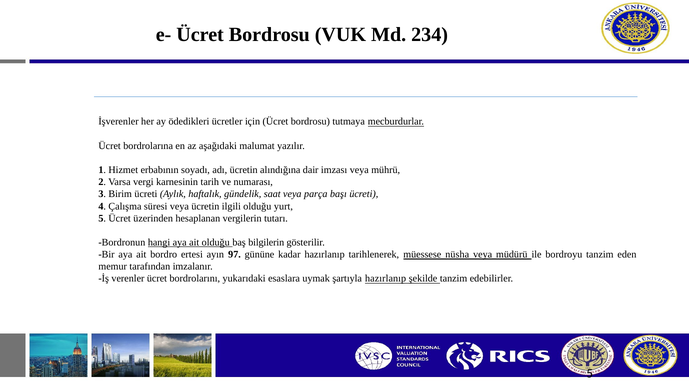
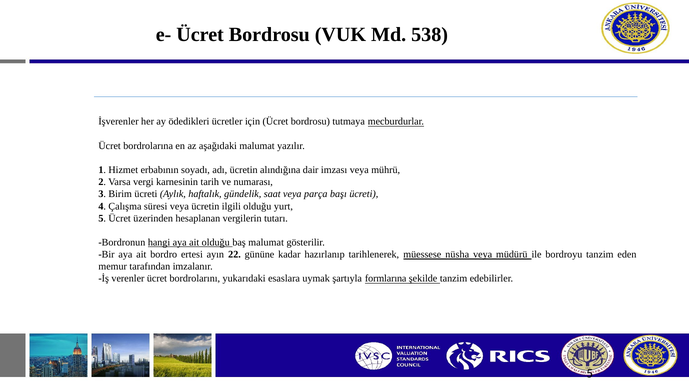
234: 234 -> 538
baş bilgilerin: bilgilerin -> malumat
97: 97 -> 22
şartıyla hazırlanıp: hazırlanıp -> formlarına
